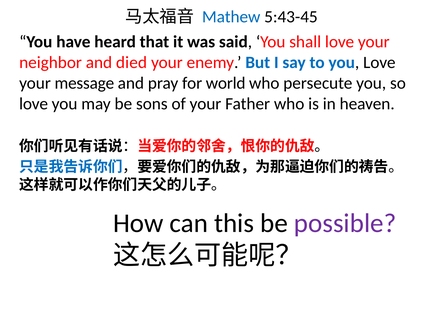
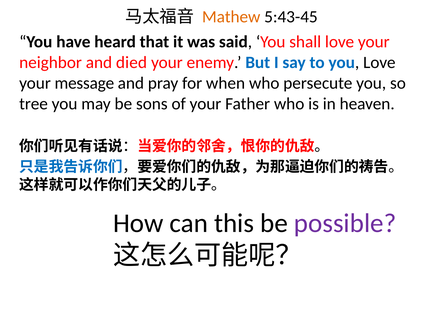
Mathew colour: blue -> orange
world: world -> when
love at (34, 104): love -> tree
